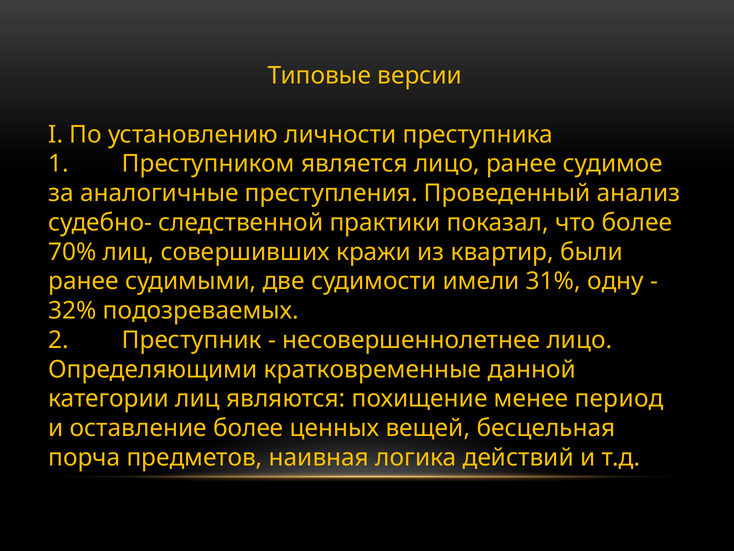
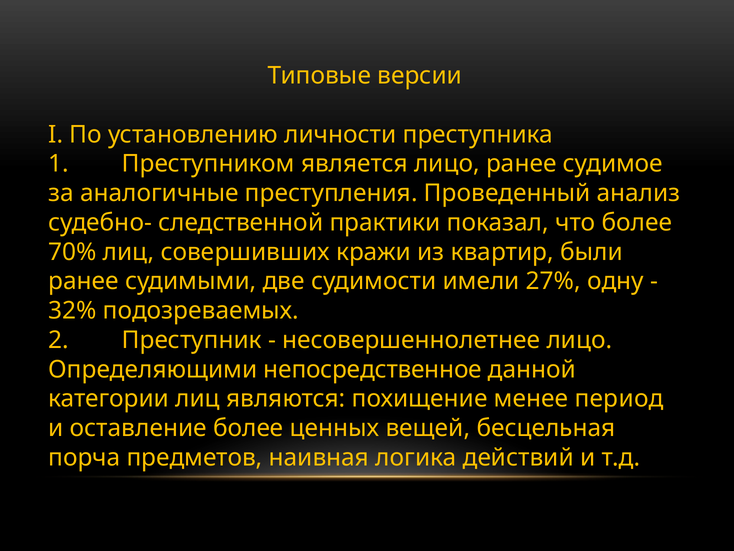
31%: 31% -> 27%
кратковременные: кратковременные -> непосредственное
